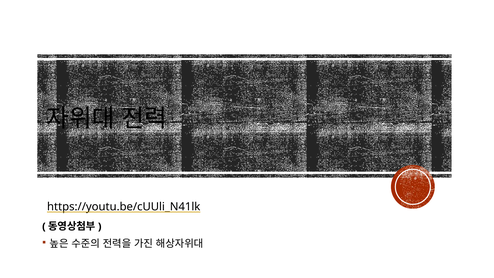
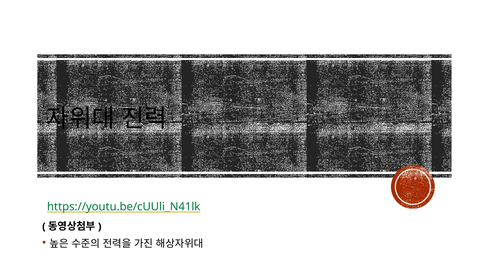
https://youtu.be/cUUli_N41lk colour: black -> green
